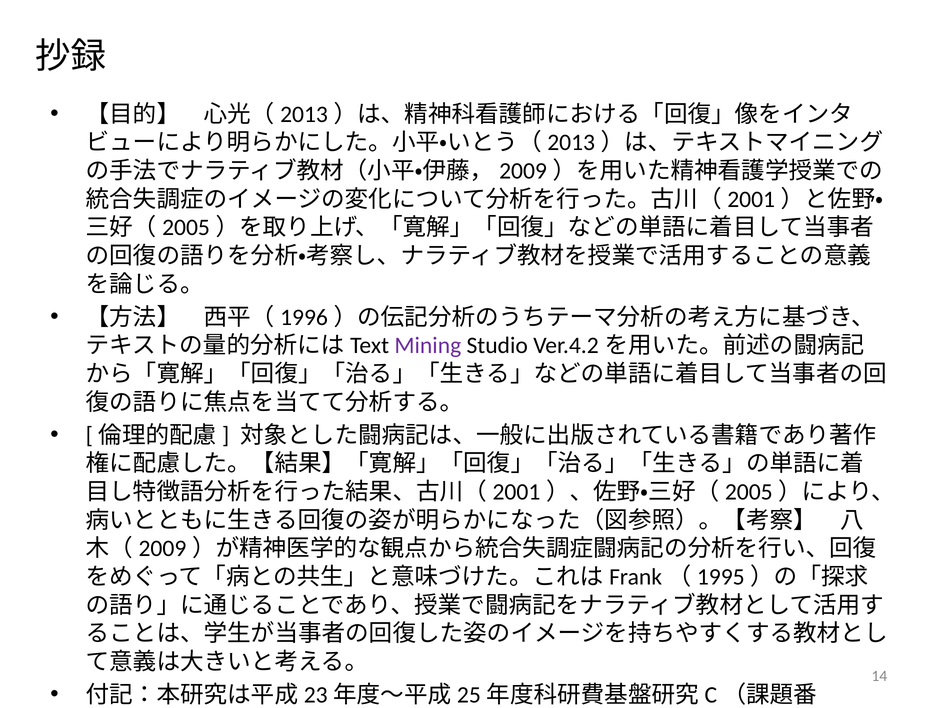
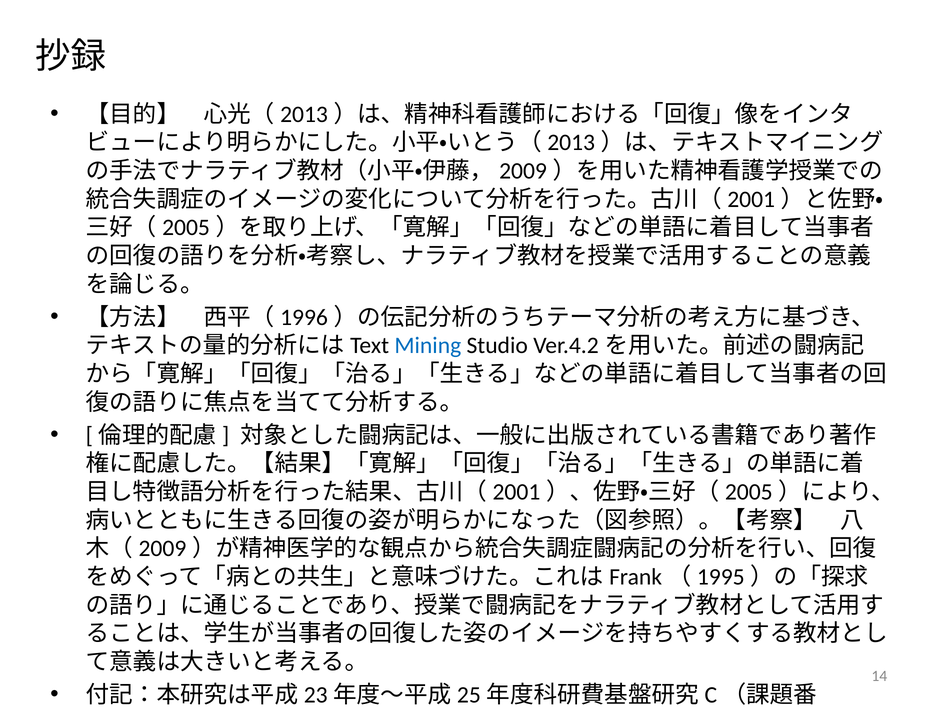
Mining colour: purple -> blue
